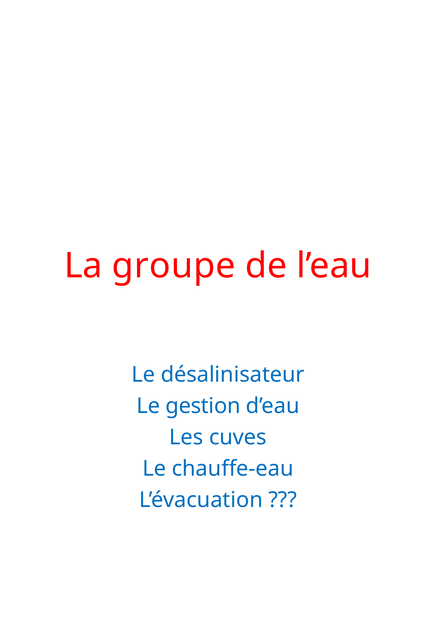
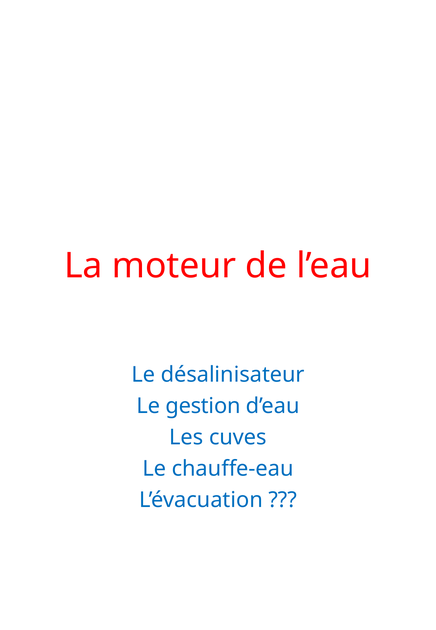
groupe: groupe -> moteur
